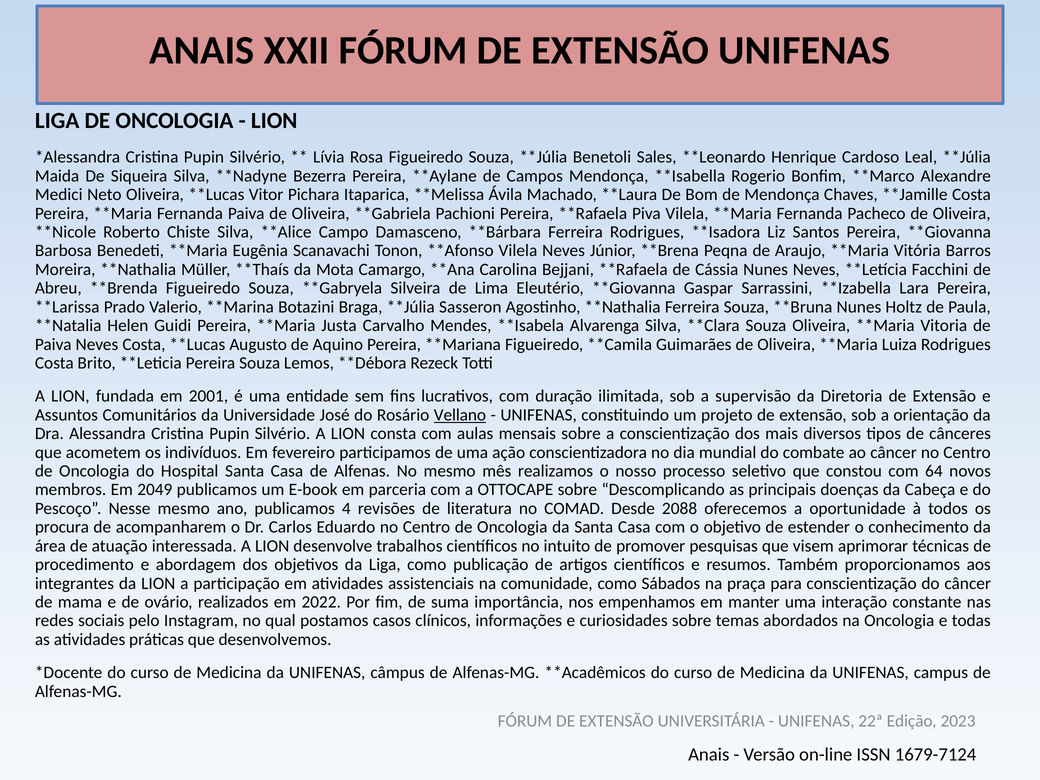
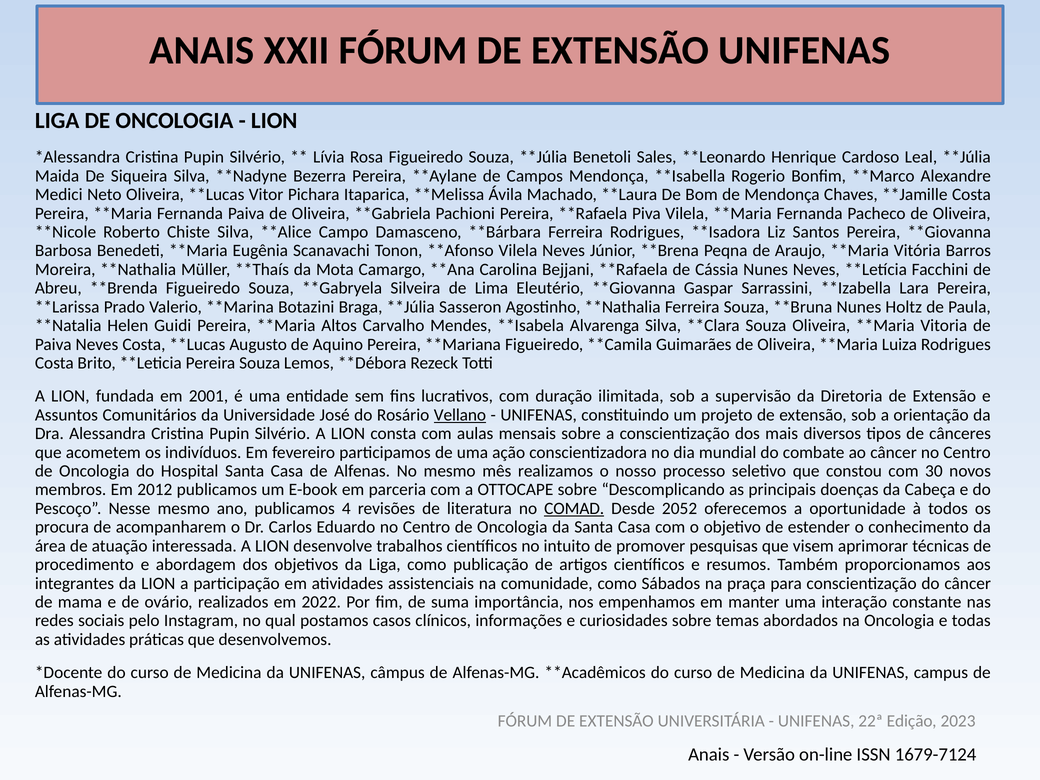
Justa: Justa -> Altos
64: 64 -> 30
2049: 2049 -> 2012
COMAD underline: none -> present
2088: 2088 -> 2052
